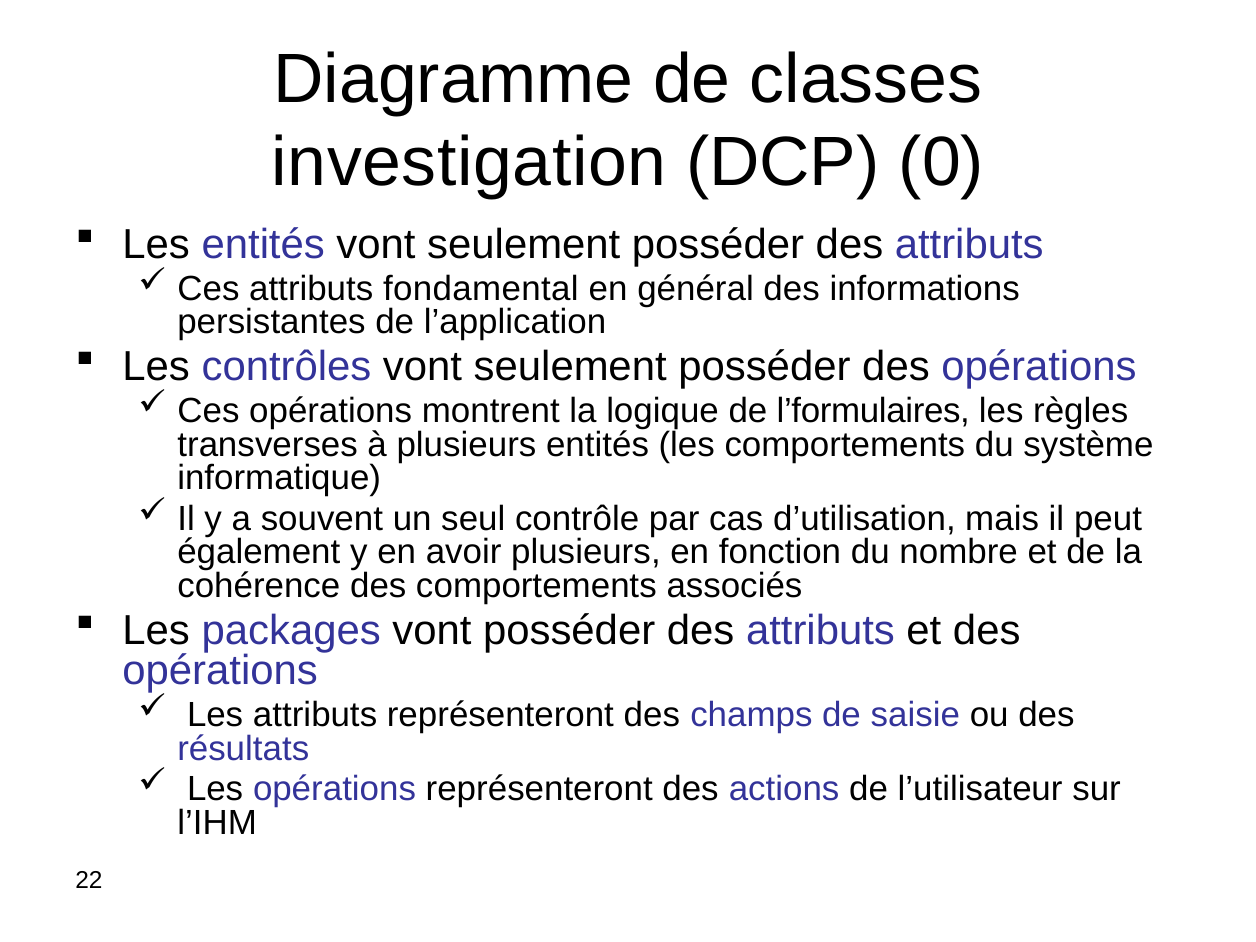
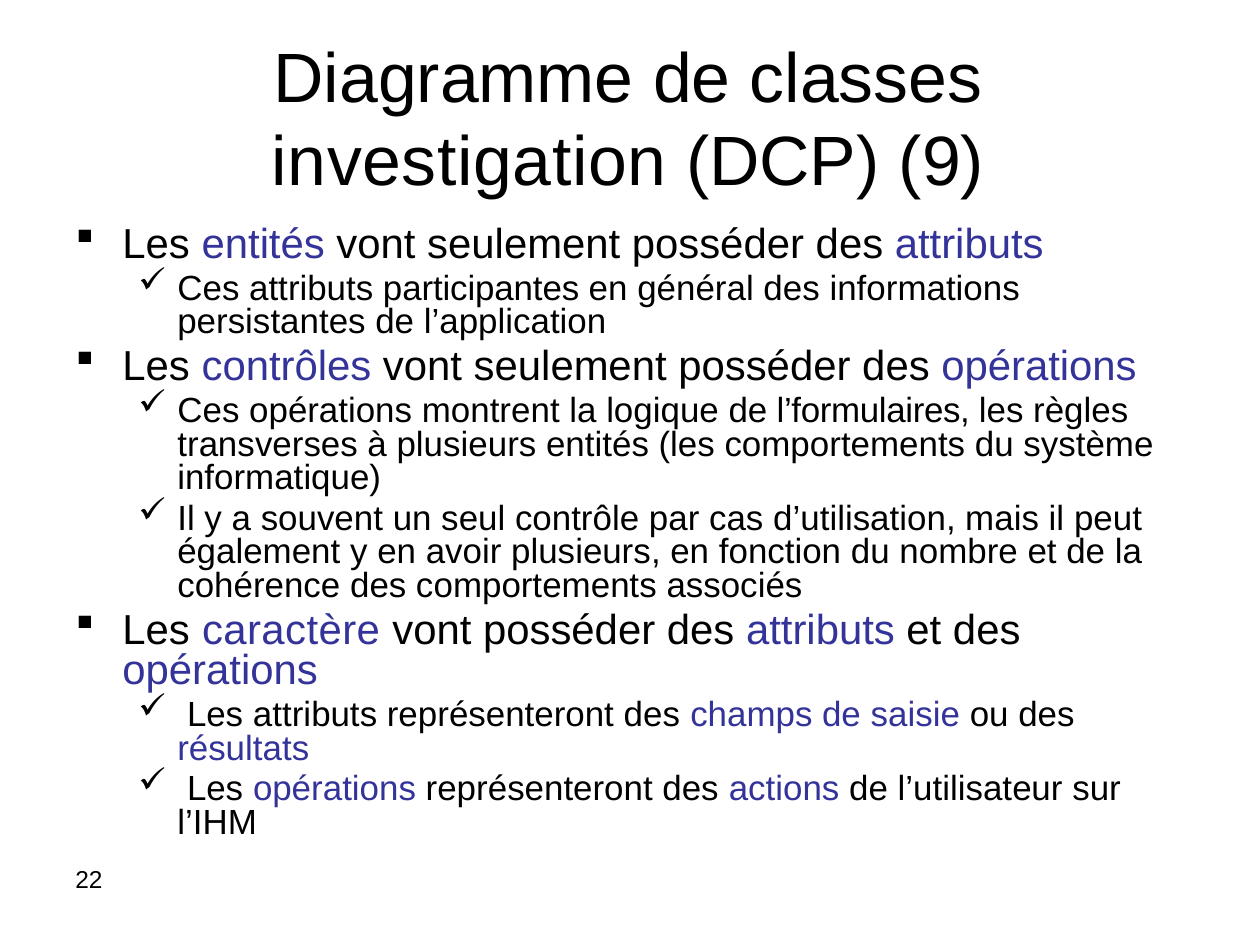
0: 0 -> 9
fondamental: fondamental -> participantes
packages: packages -> caractère
